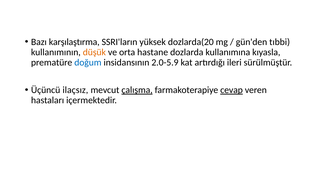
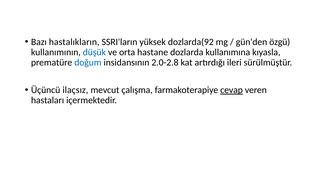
karşılaştırma: karşılaştırma -> hastalıkların
dozlarda(20: dozlarda(20 -> dozlarda(92
tıbbi: tıbbi -> özgü
düşük colour: orange -> blue
2.0-5.9: 2.0-5.9 -> 2.0-2.8
çalışma underline: present -> none
